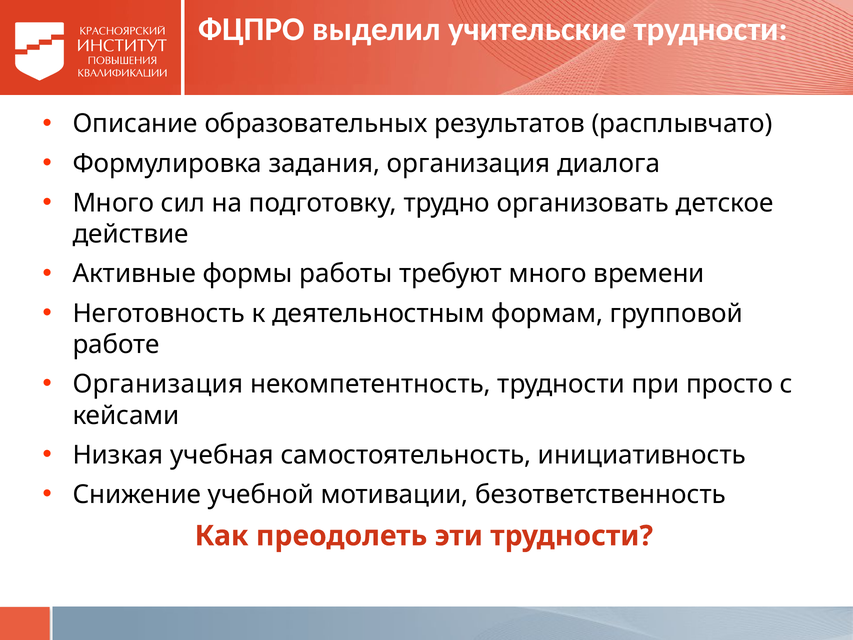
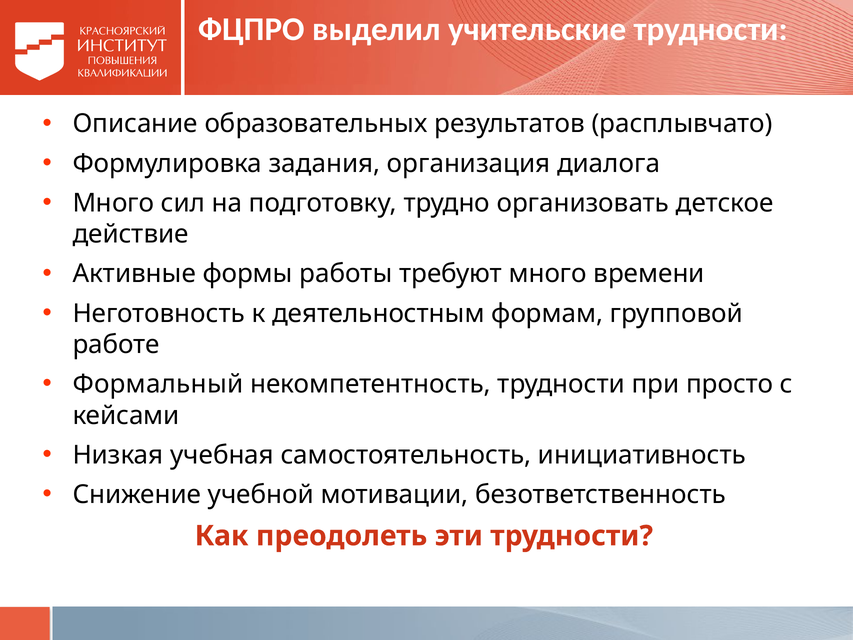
Организация at (158, 384): Организация -> Формальный
